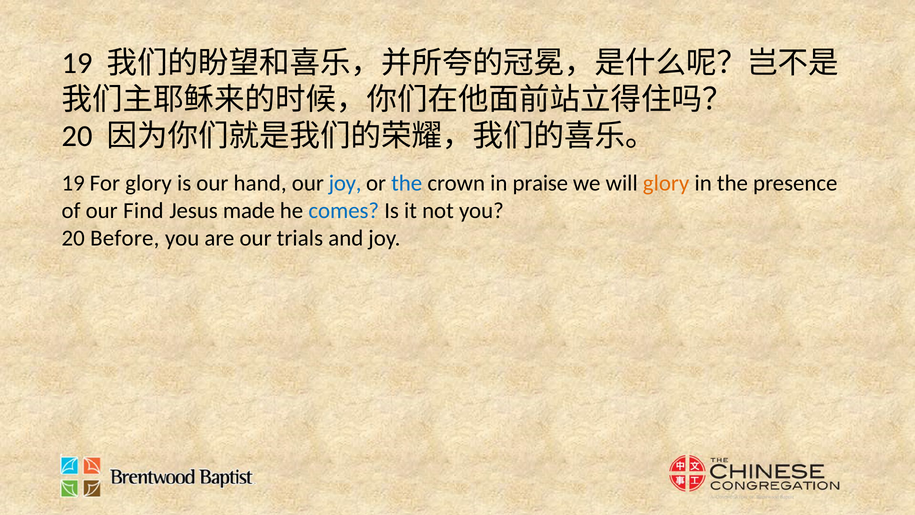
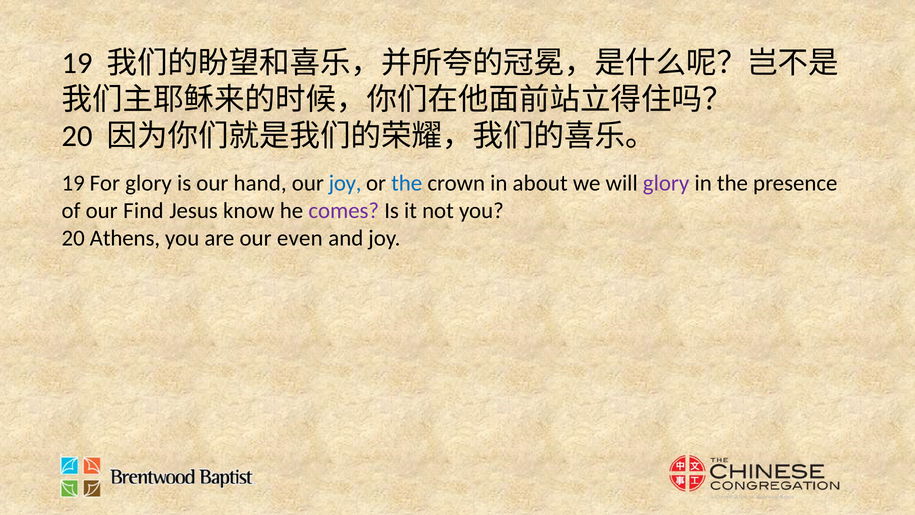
praise: praise -> about
glory at (666, 183) colour: orange -> purple
made: made -> know
comes colour: blue -> purple
Before: Before -> Athens
trials: trials -> even
